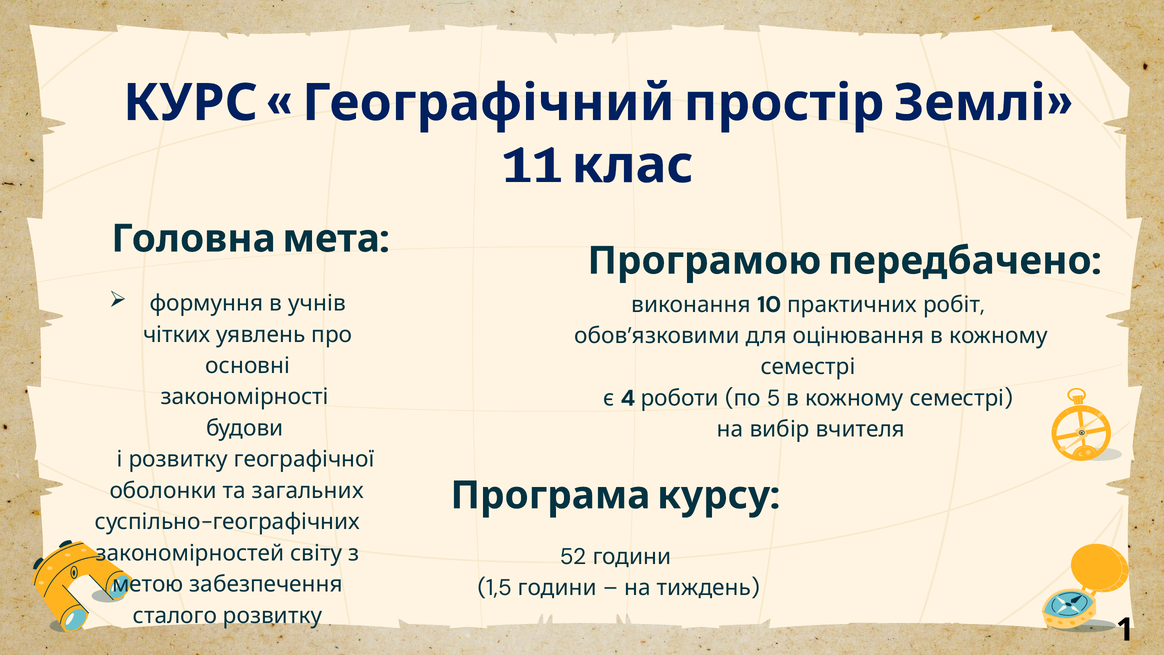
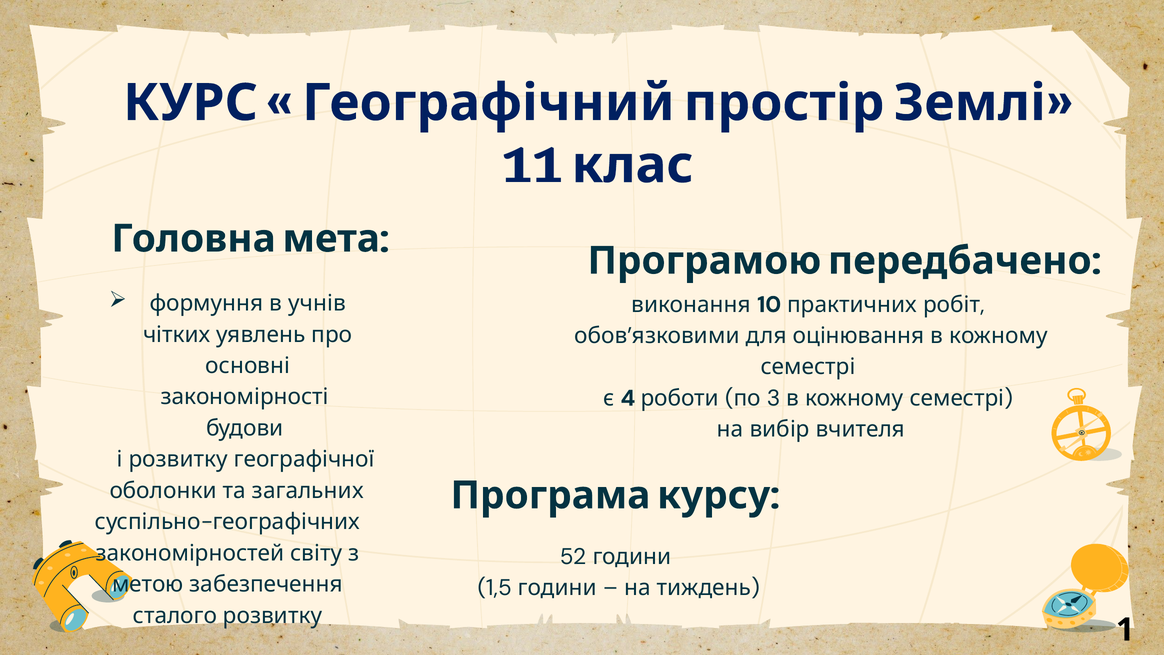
5: 5 -> 3
